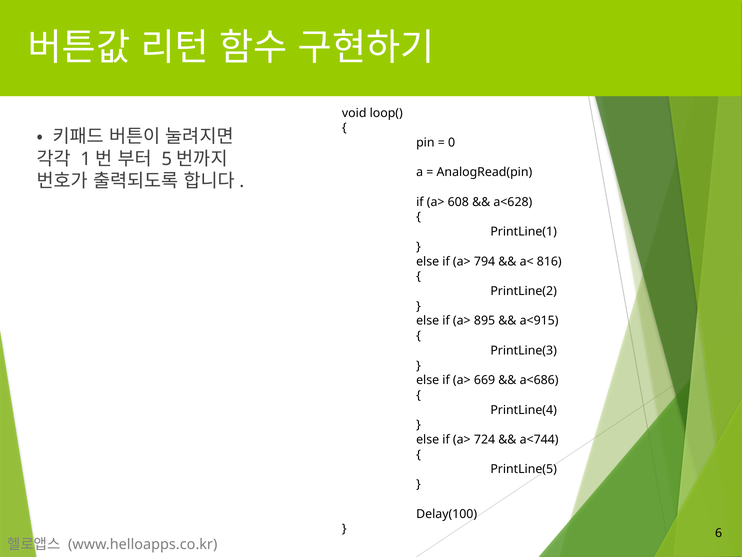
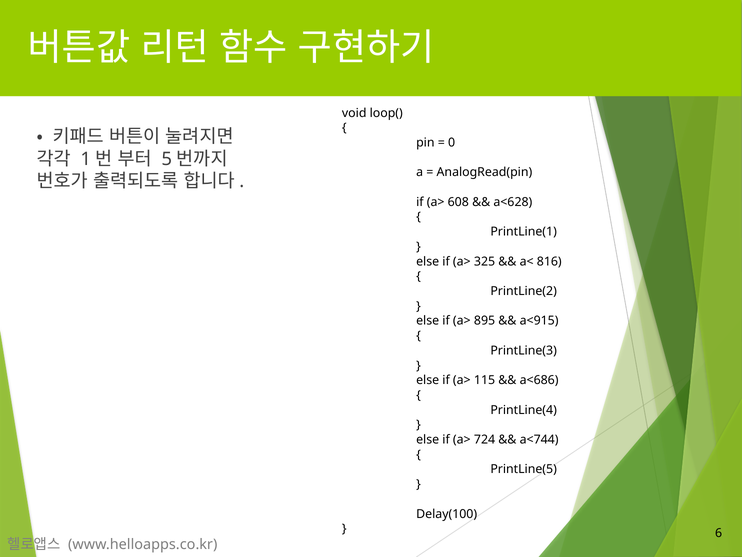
794: 794 -> 325
669: 669 -> 115
